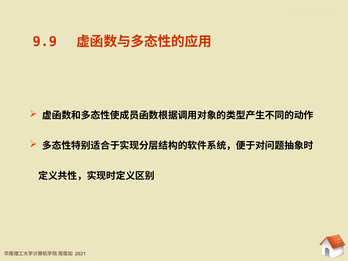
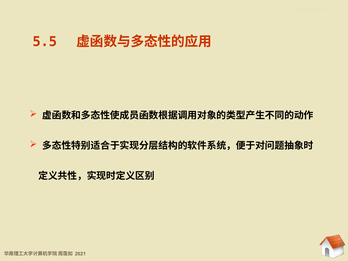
9.9: 9.9 -> 5.5
